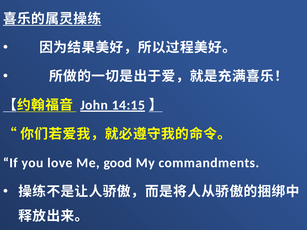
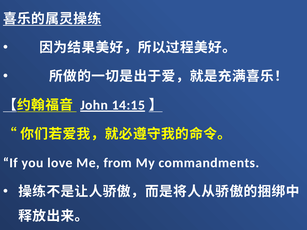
good: good -> from
